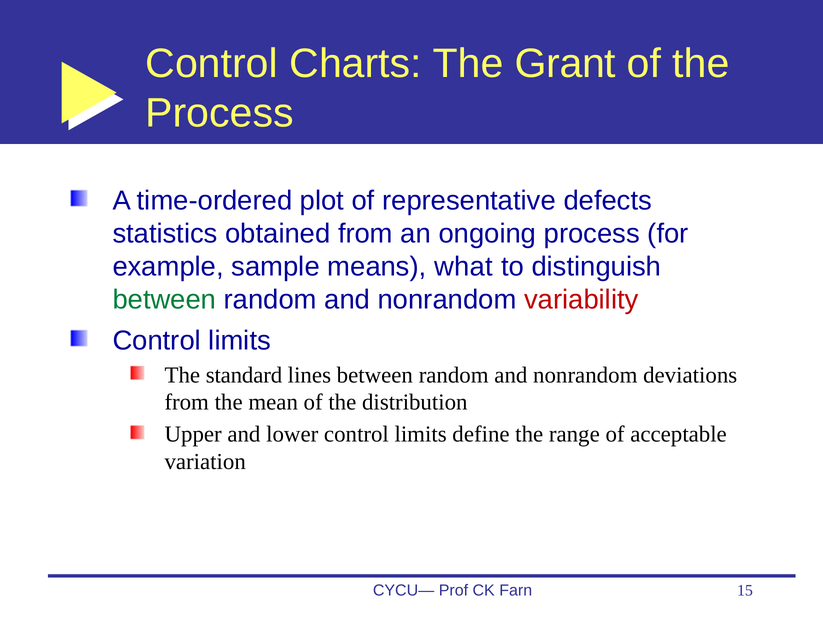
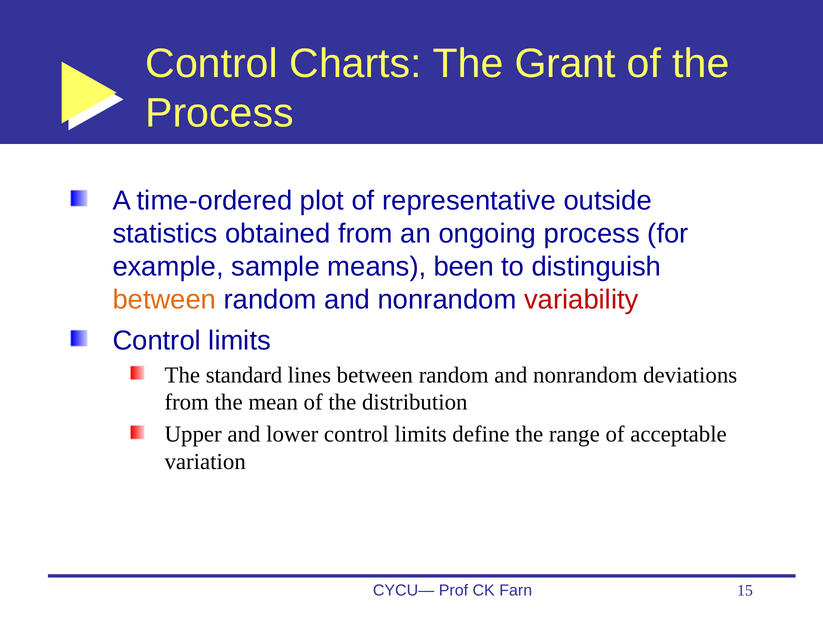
defects: defects -> outside
what: what -> been
between at (164, 300) colour: green -> orange
